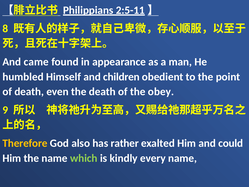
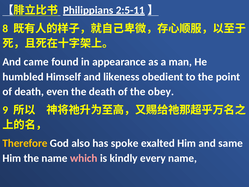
children: children -> likeness
rather: rather -> spoke
could: could -> same
which colour: light green -> pink
